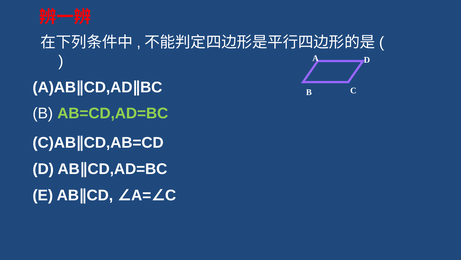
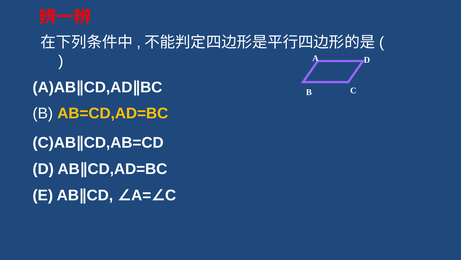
AB=CD,AD=BC colour: light green -> yellow
